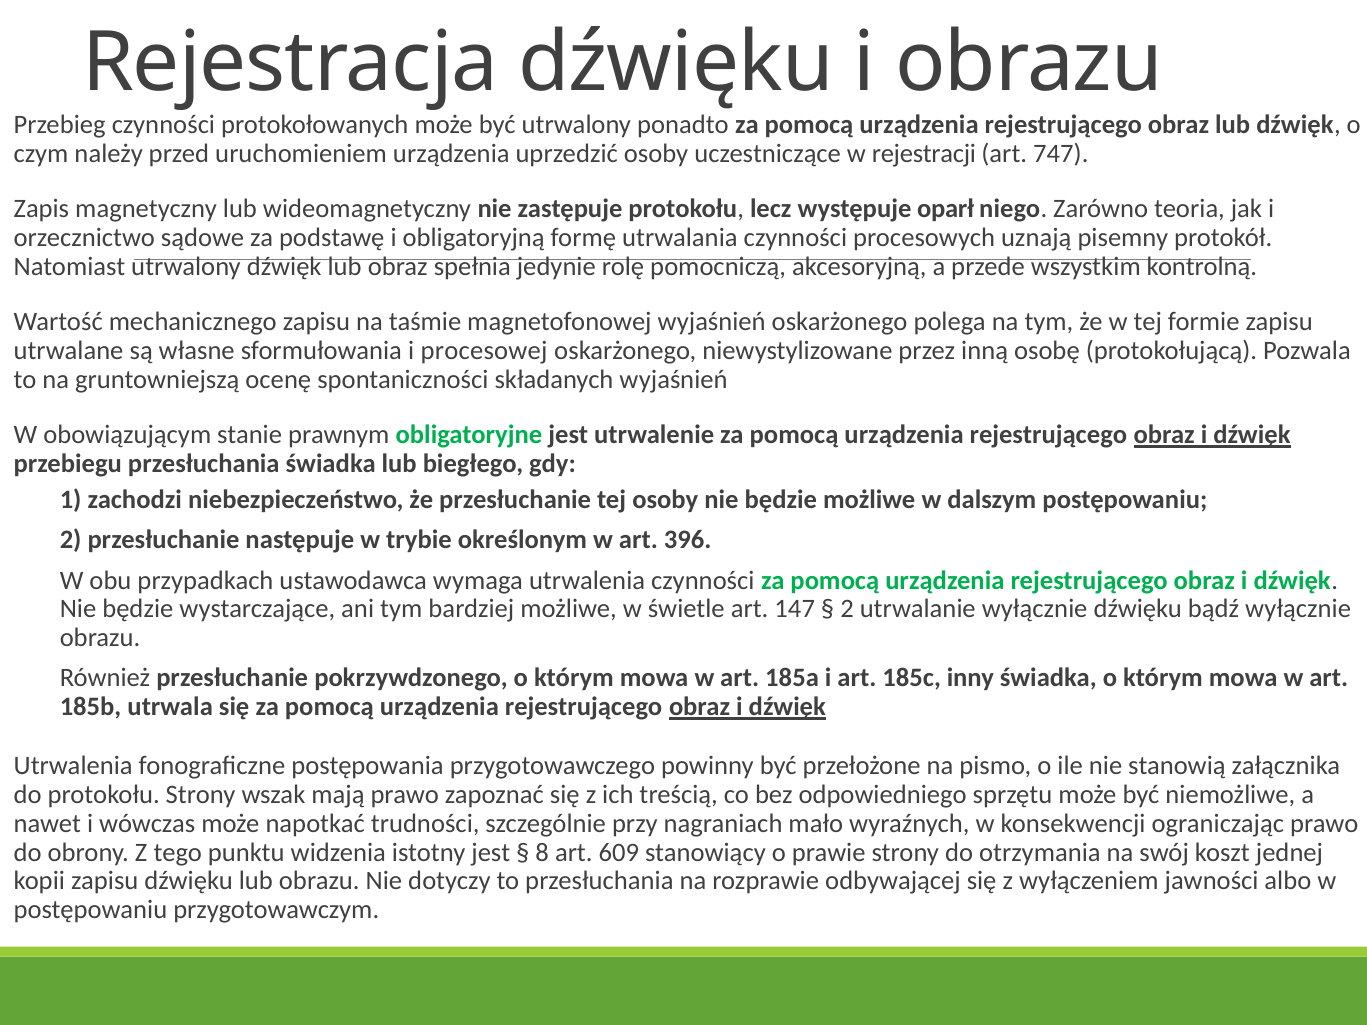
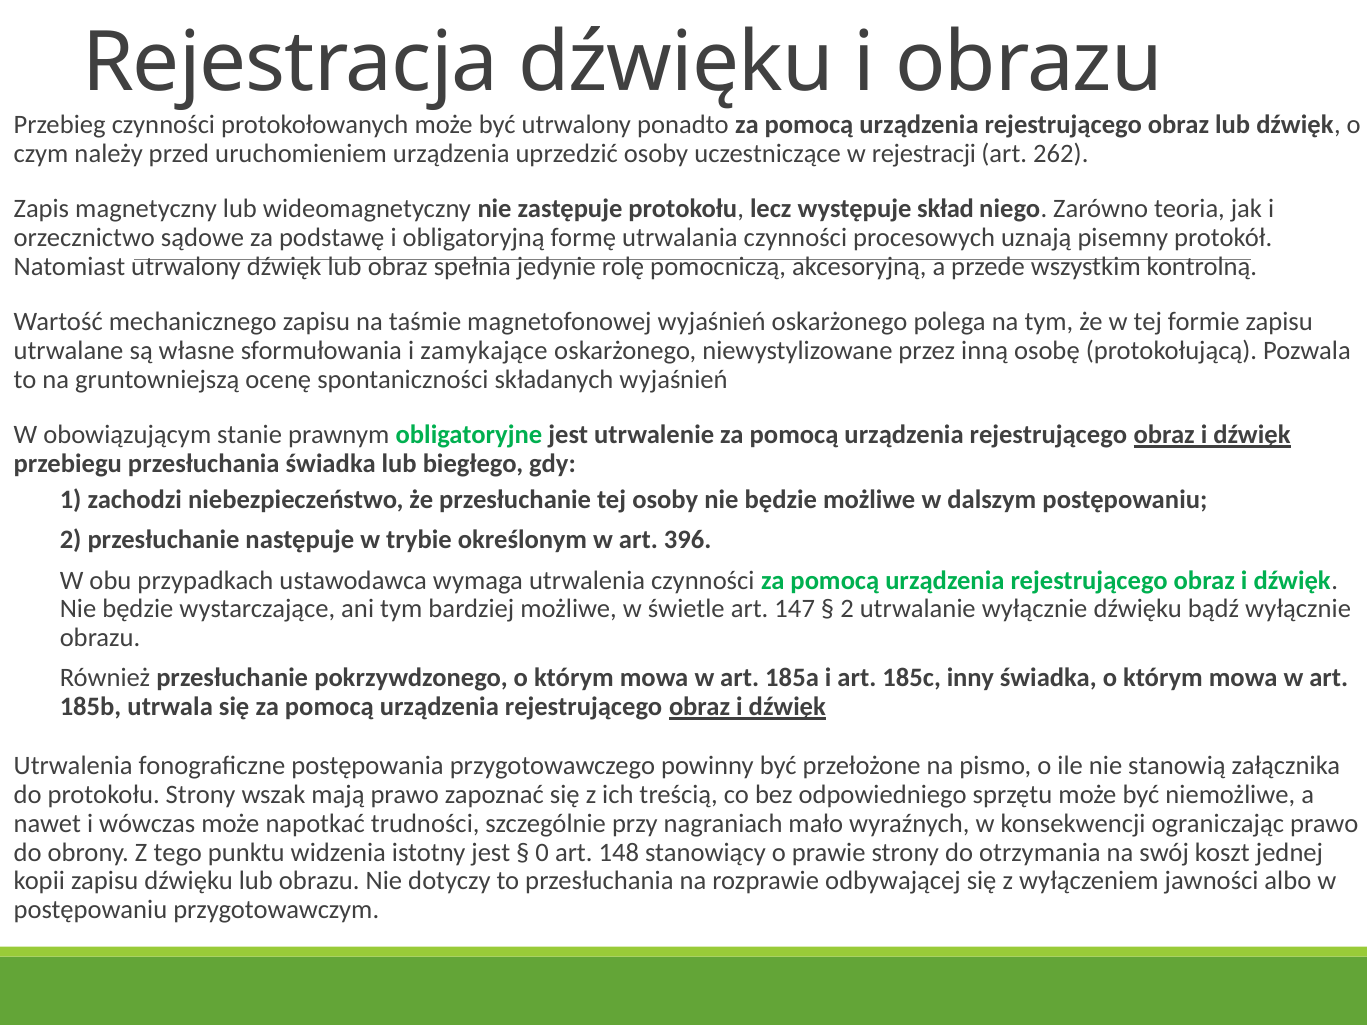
747: 747 -> 262
oparł: oparł -> skład
procesowej: procesowej -> zamykające
8: 8 -> 0
609: 609 -> 148
